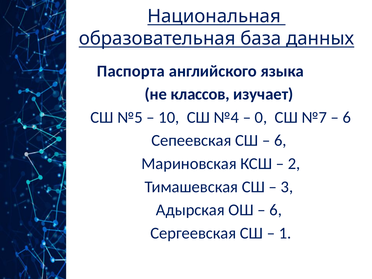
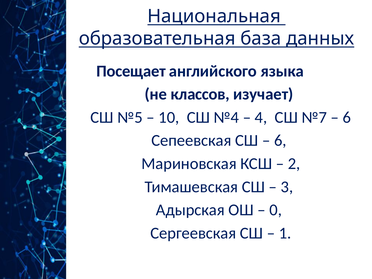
Паспорта: Паспорта -> Посещает
0: 0 -> 4
6 at (276, 210): 6 -> 0
